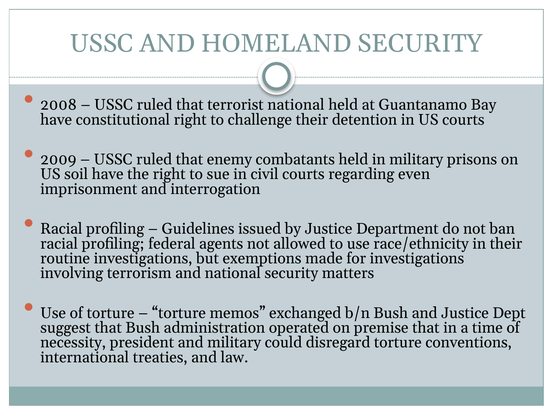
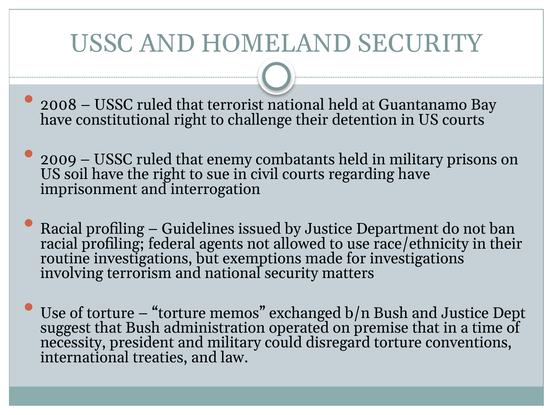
regarding even: even -> have
